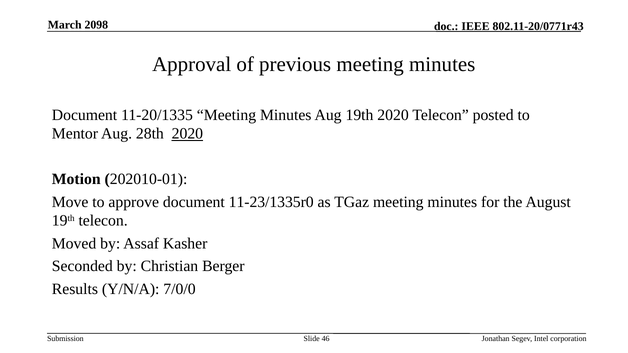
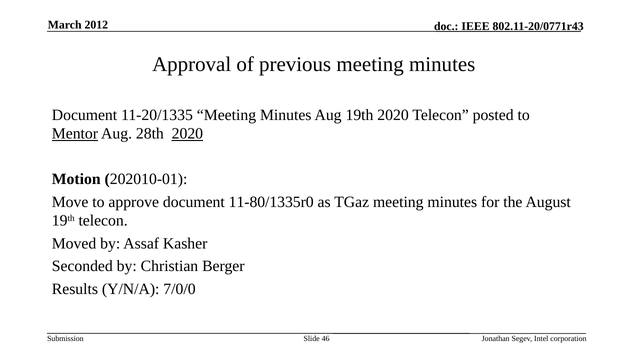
2098: 2098 -> 2012
Mentor underline: none -> present
11-23/1335r0: 11-23/1335r0 -> 11-80/1335r0
